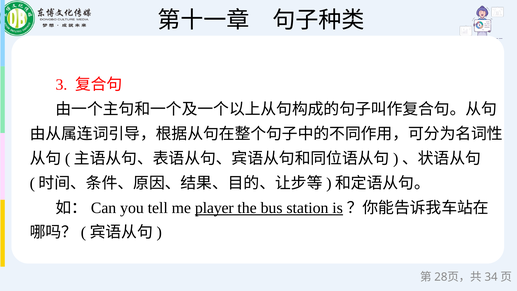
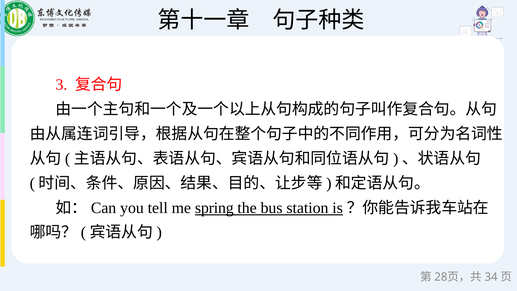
player: player -> spring
